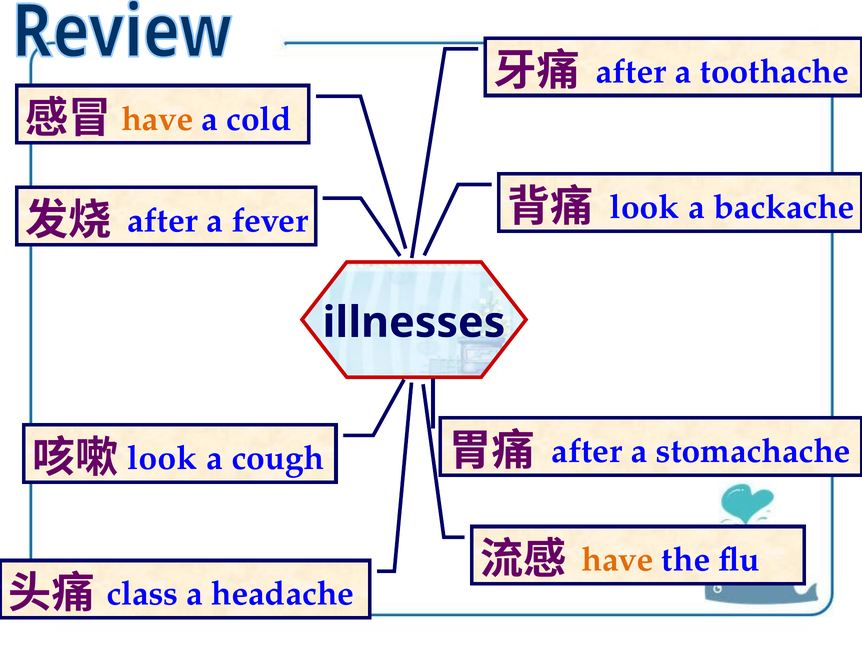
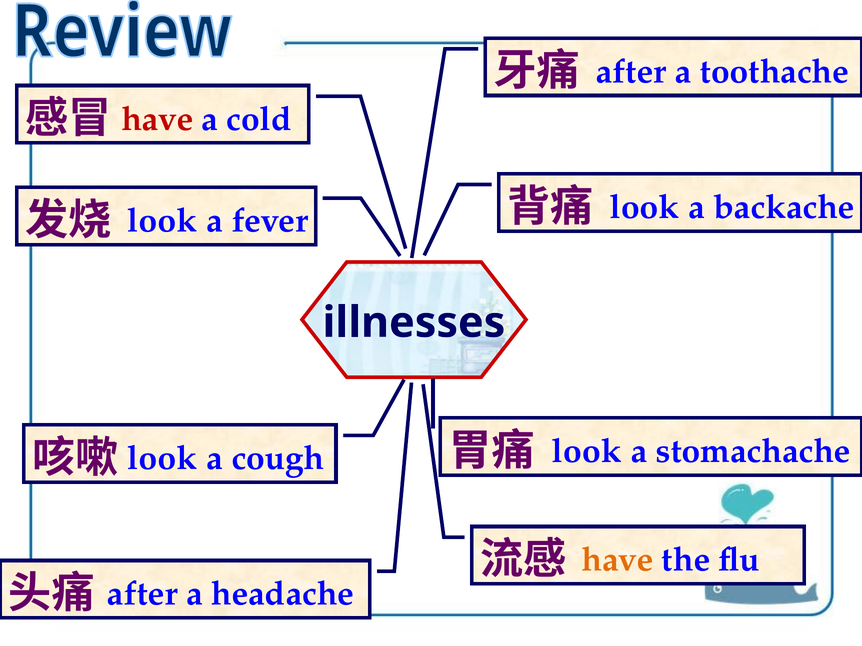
have at (158, 119) colour: orange -> red
after at (163, 221): after -> look
after at (587, 452): after -> look
class at (142, 594): class -> after
